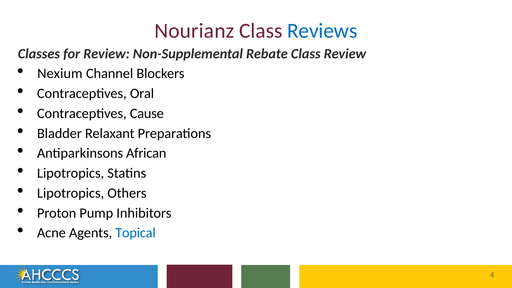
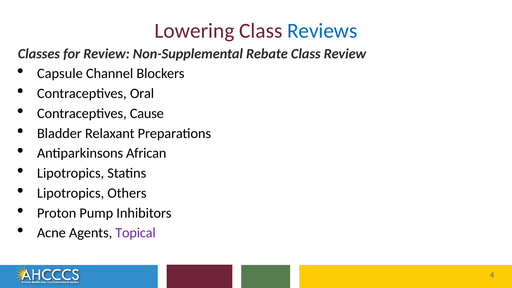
Nourianz: Nourianz -> Lowering
Nexium: Nexium -> Capsule
Topical colour: blue -> purple
